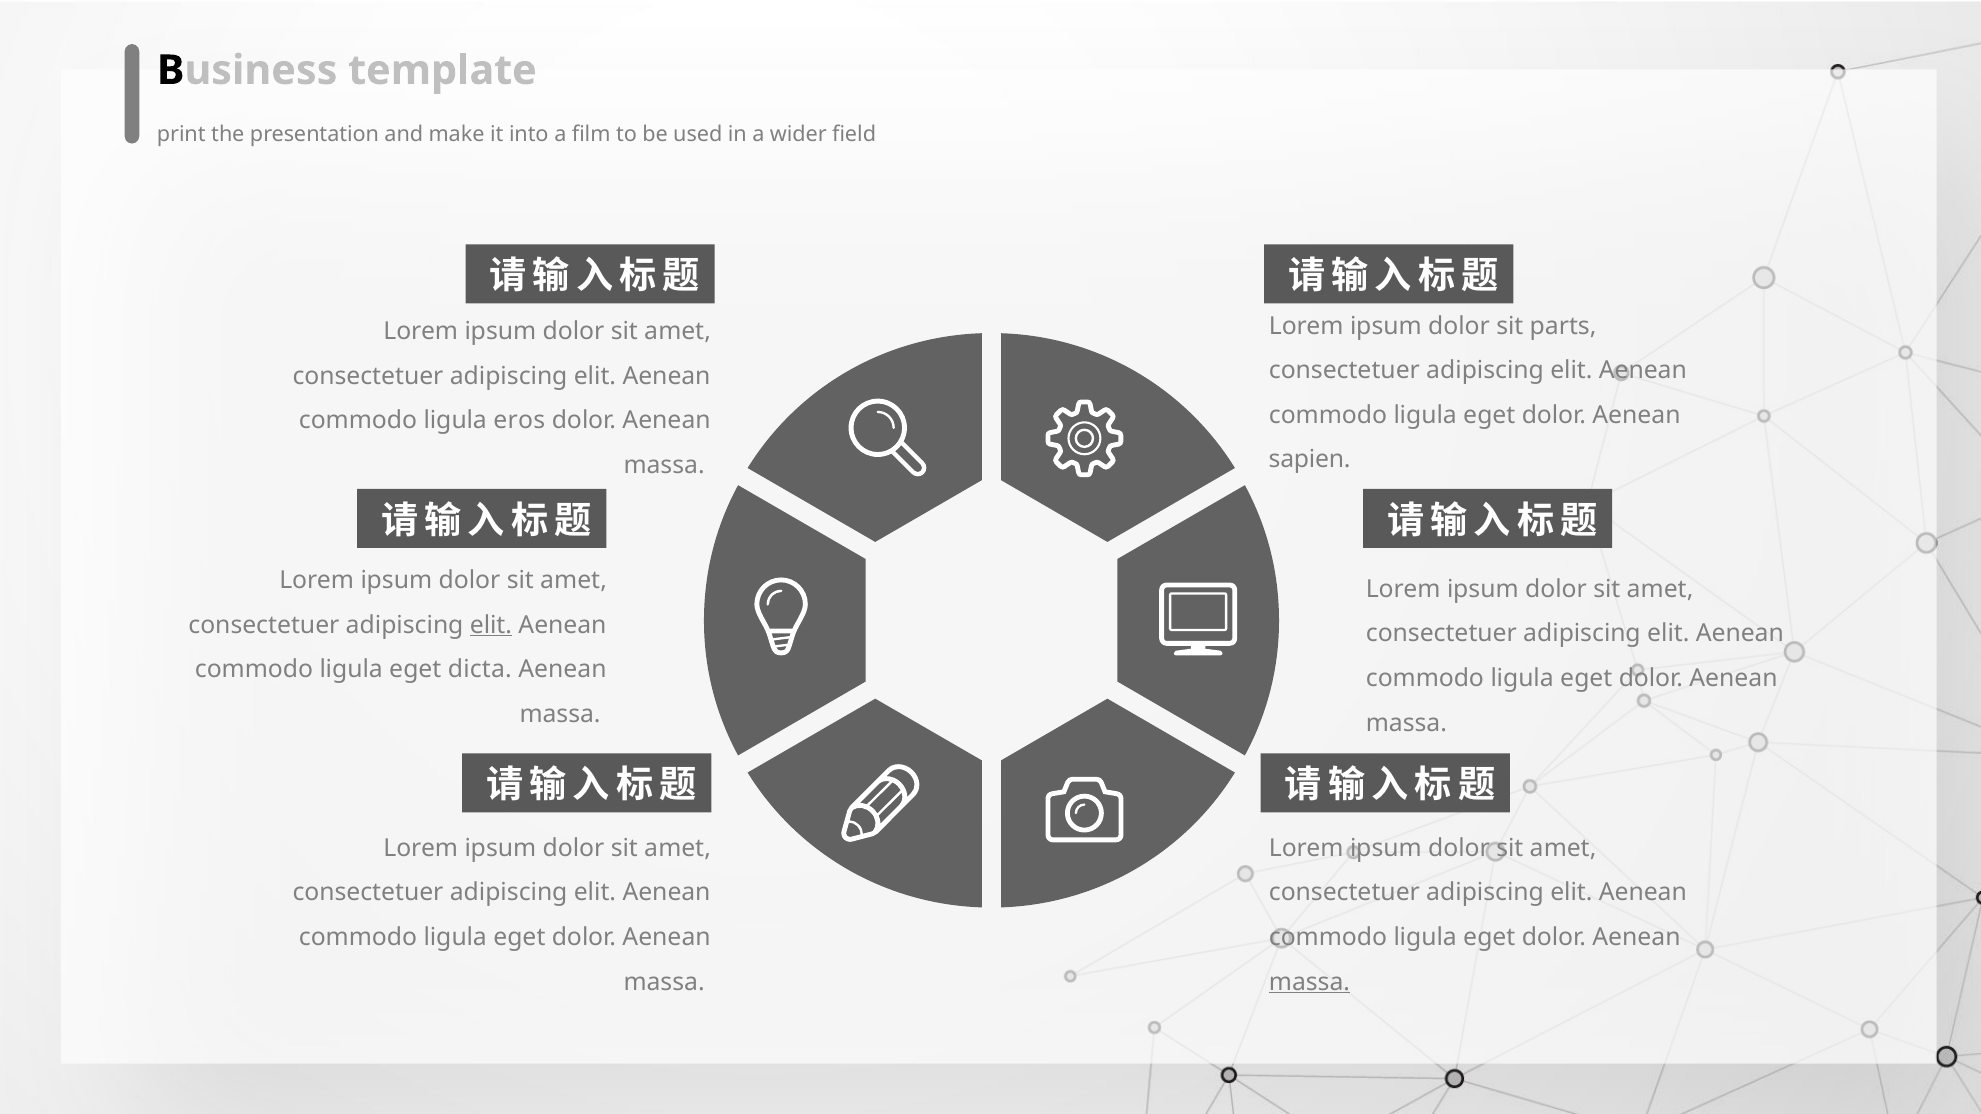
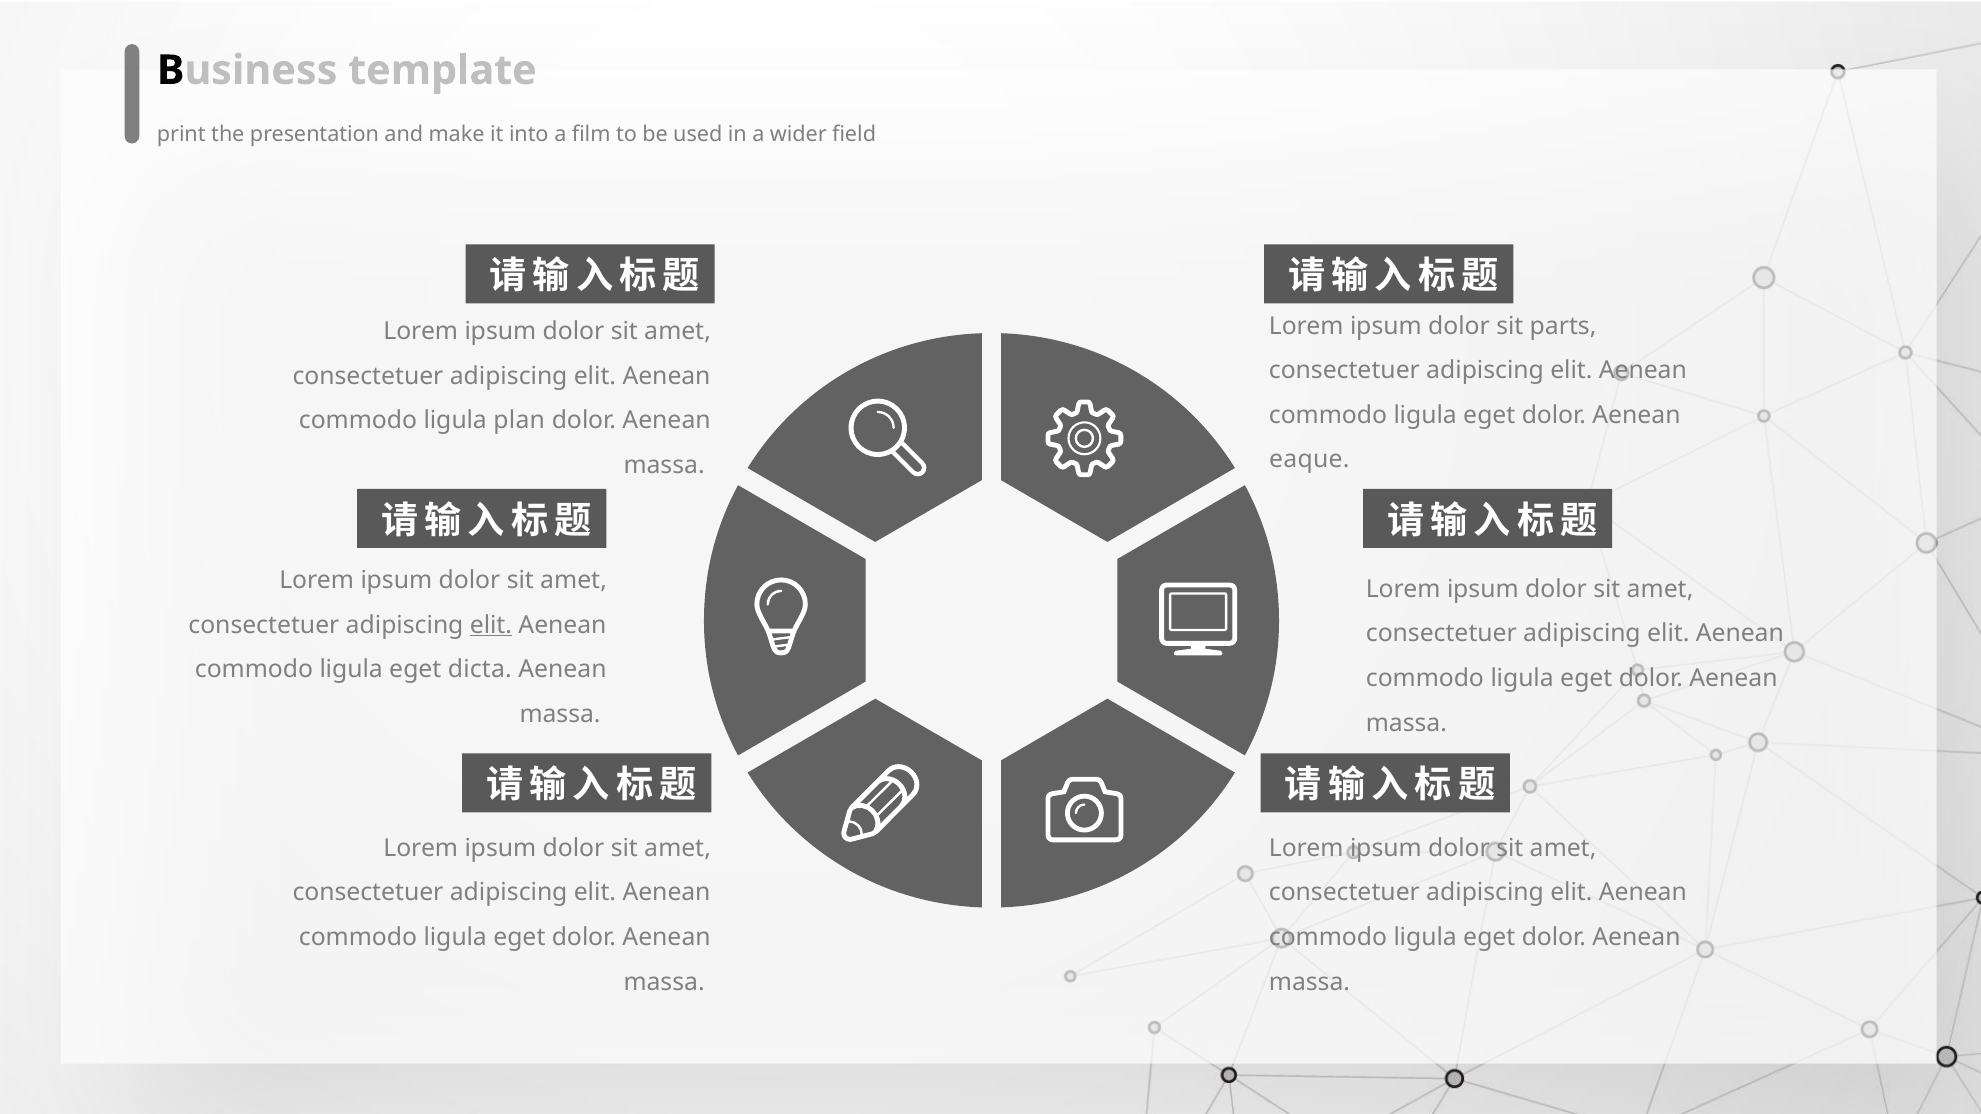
eros: eros -> plan
sapien: sapien -> eaque
massa at (1309, 982) underline: present -> none
